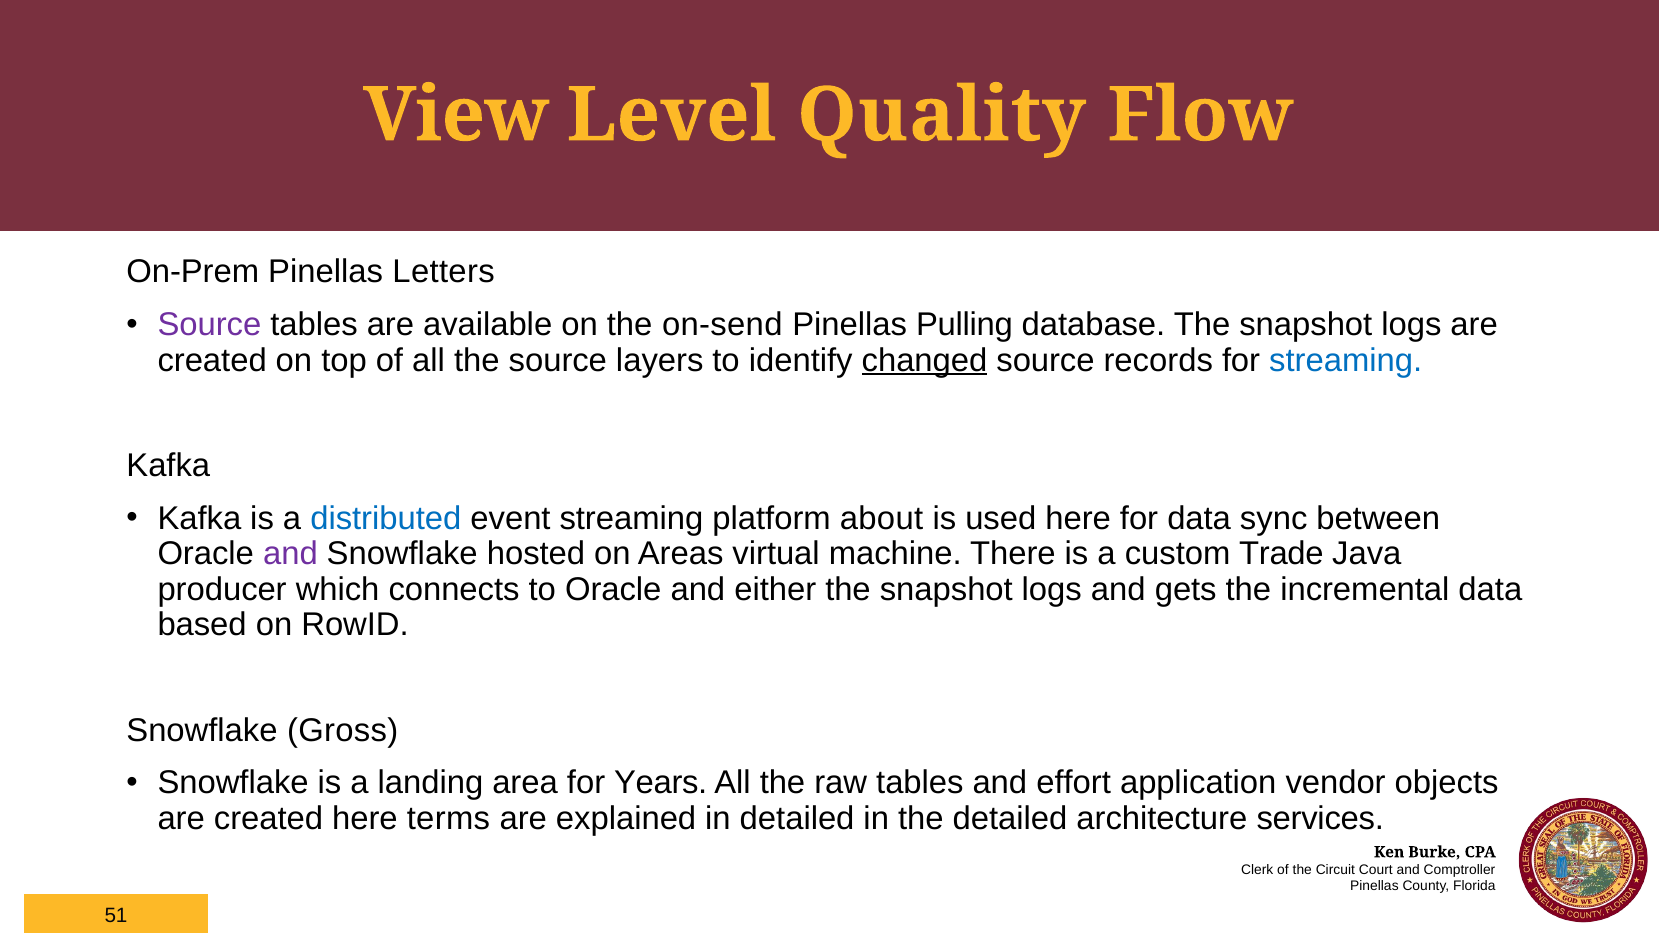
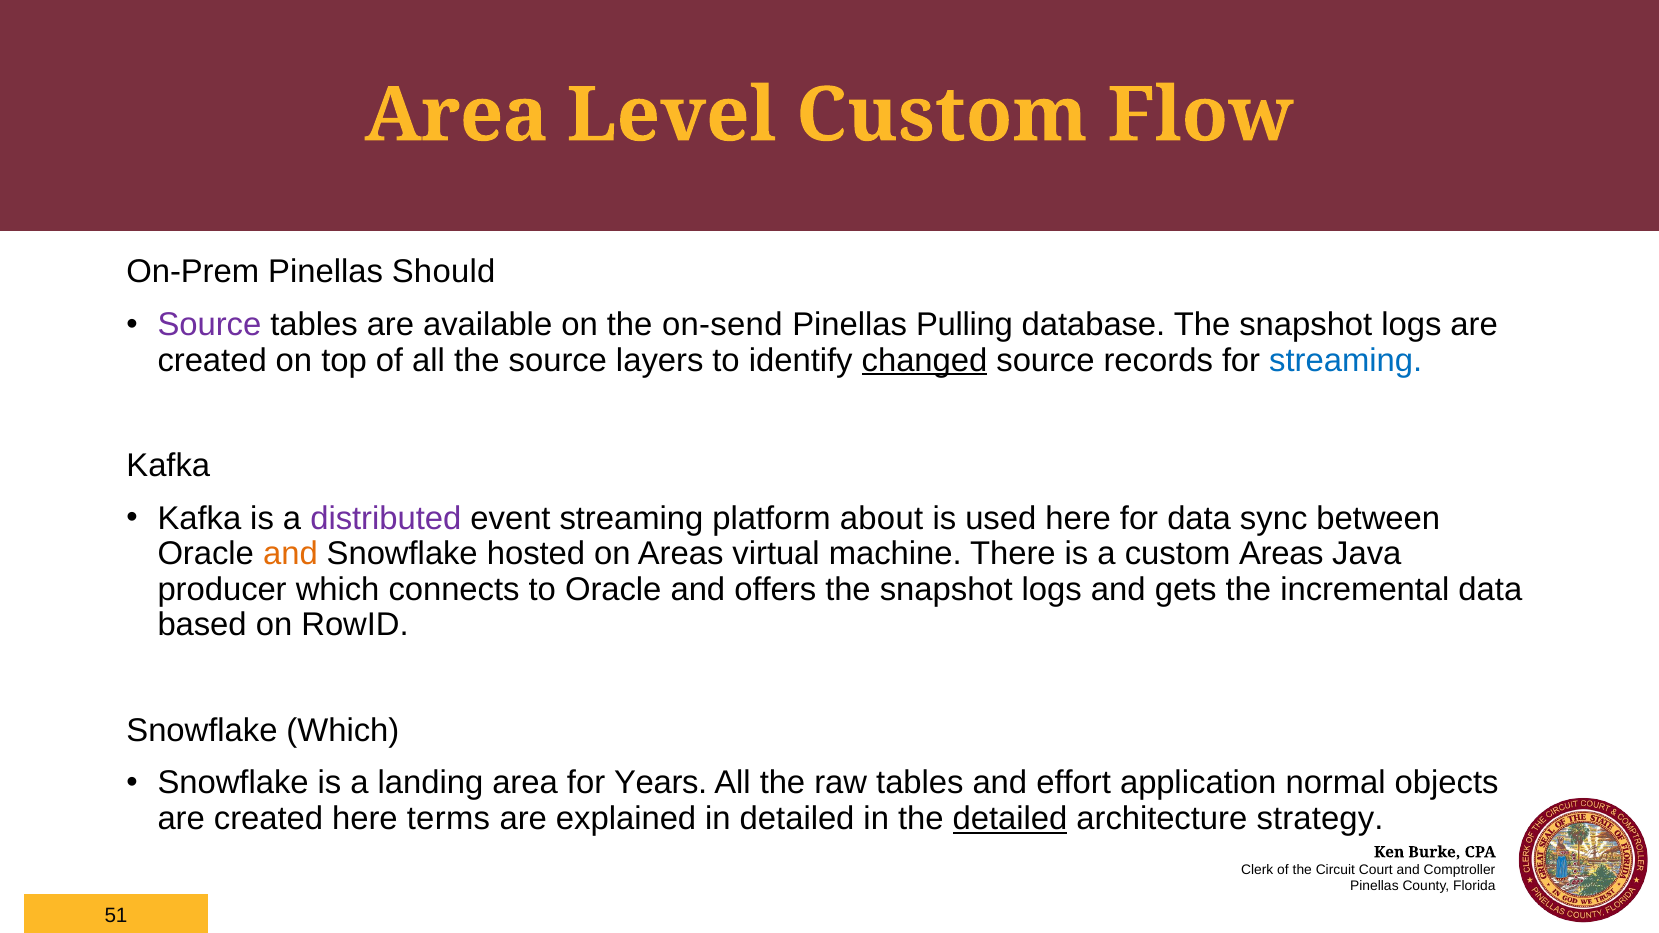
View at (456, 115): View -> Area
Level Quality: Quality -> Custom
Letters: Letters -> Should
distributed colour: blue -> purple
and at (290, 554) colour: purple -> orange
custom Trade: Trade -> Areas
either: either -> offers
Snowflake Gross: Gross -> Which
vendor: vendor -> normal
detailed at (1010, 819) underline: none -> present
services: services -> strategy
